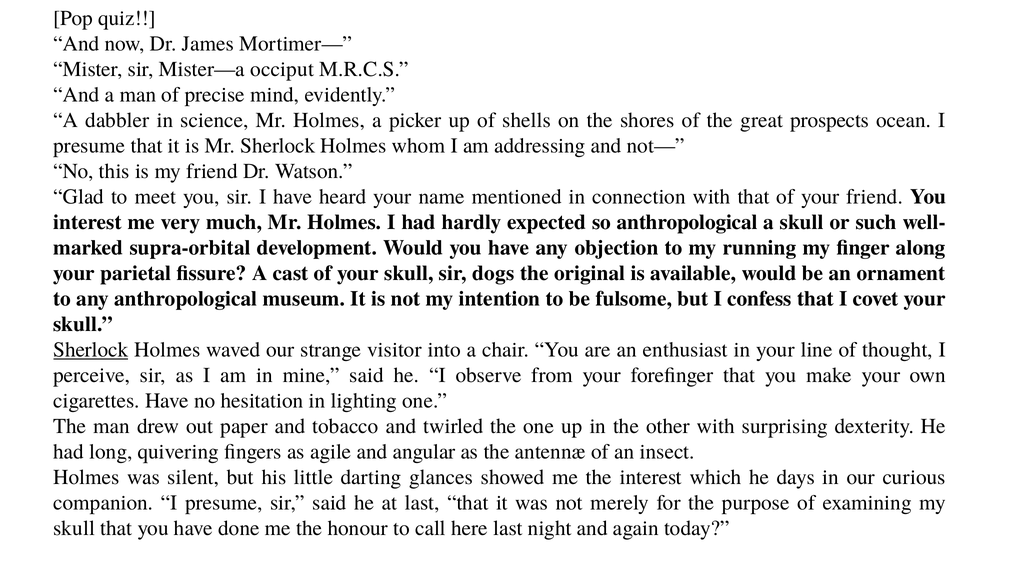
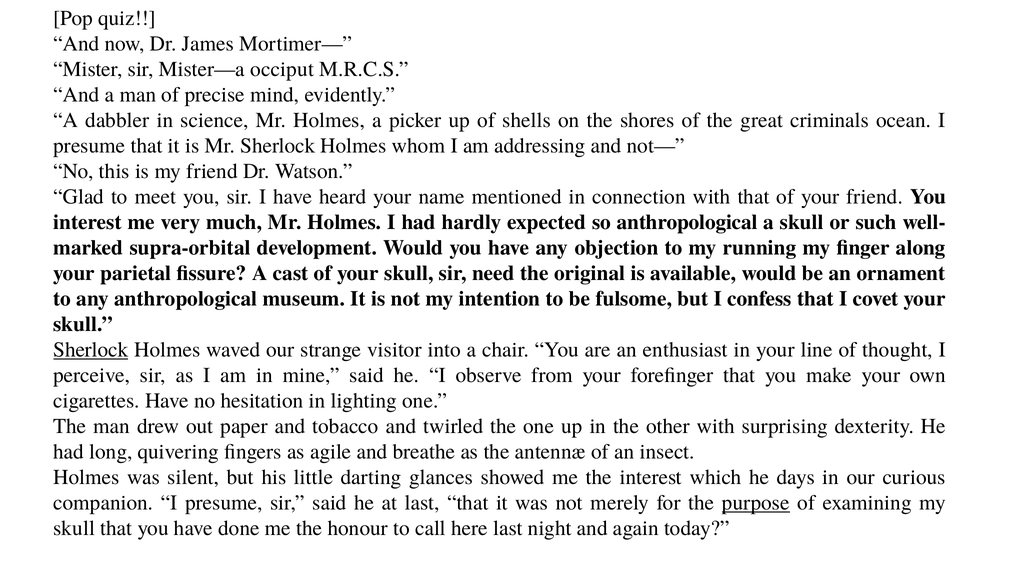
prospects: prospects -> criminals
dogs: dogs -> need
angular: angular -> breathe
purpose underline: none -> present
